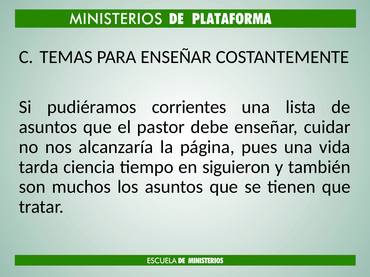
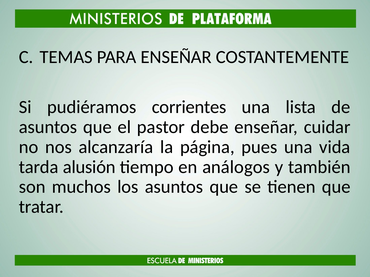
ciencia: ciencia -> alusión
siguieron: siguieron -> análogos
